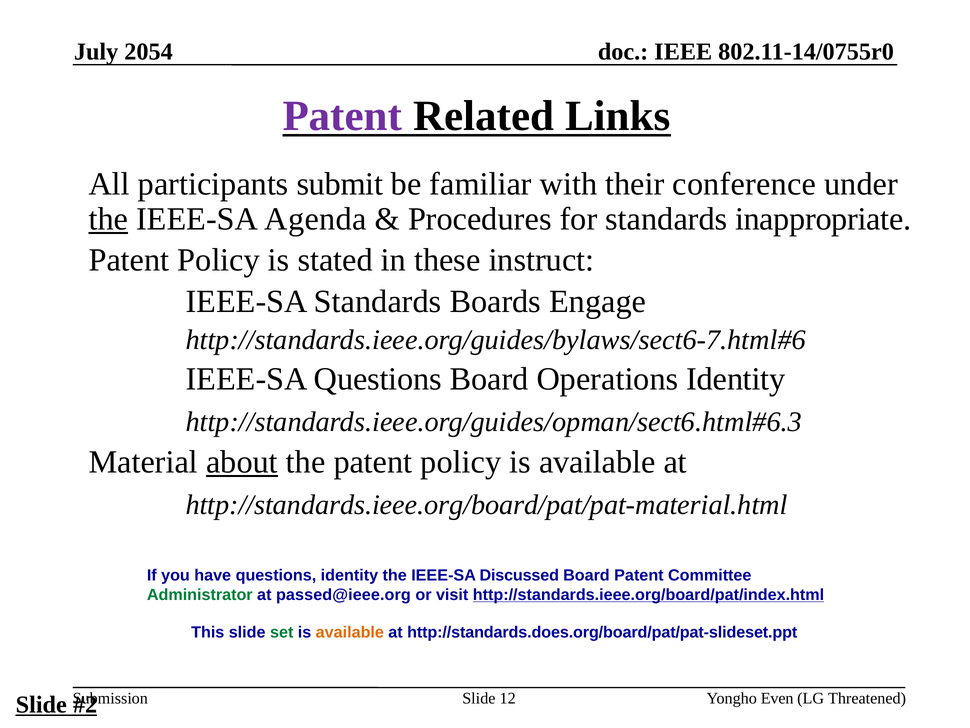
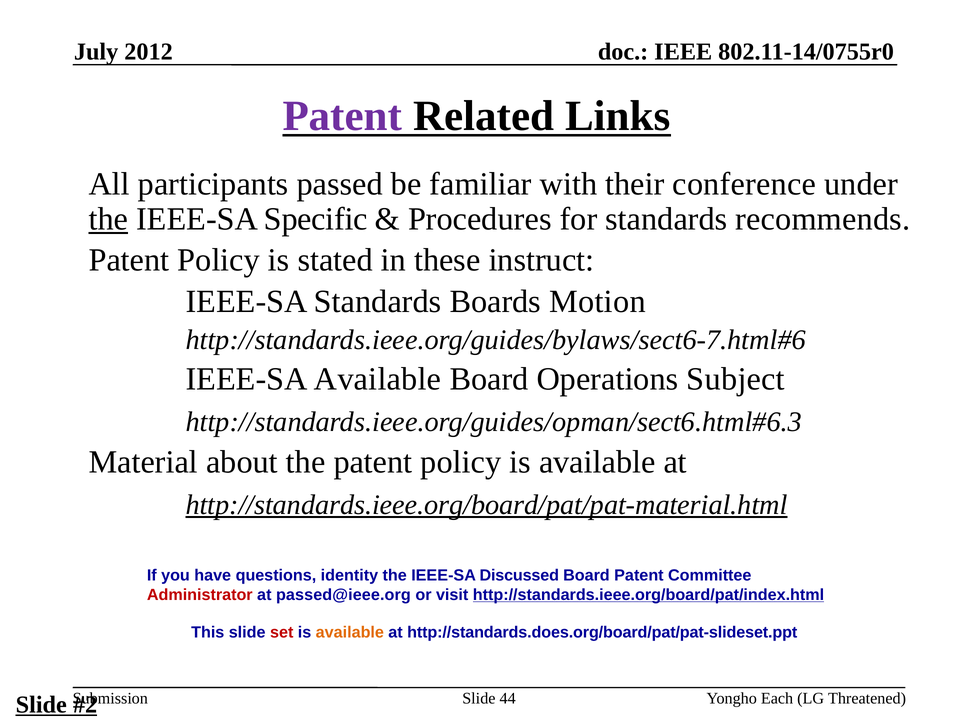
2054: 2054 -> 2012
submit: submit -> passed
Agenda: Agenda -> Specific
inappropriate: inappropriate -> recommends
Engage: Engage -> Motion
IEEE-SA Questions: Questions -> Available
Operations Identity: Identity -> Subject
about underline: present -> none
http://standards.ieee.org/board/pat/pat-material.html underline: none -> present
Administrator colour: green -> red
set colour: green -> red
12: 12 -> 44
Even: Even -> Each
